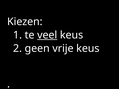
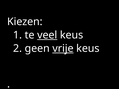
vrije underline: none -> present
